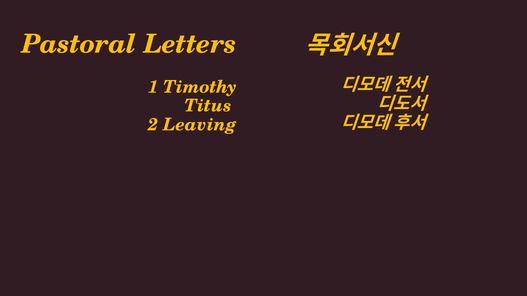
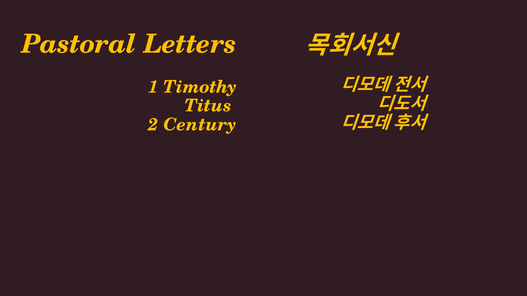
Leaving: Leaving -> Century
